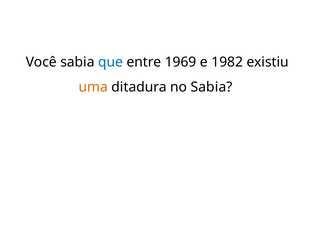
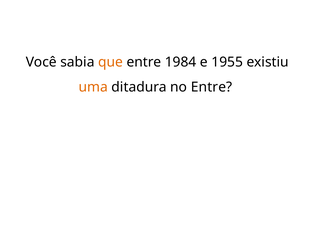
que colour: blue -> orange
1969: 1969 -> 1984
1982: 1982 -> 1955
no Sabia: Sabia -> Entre
